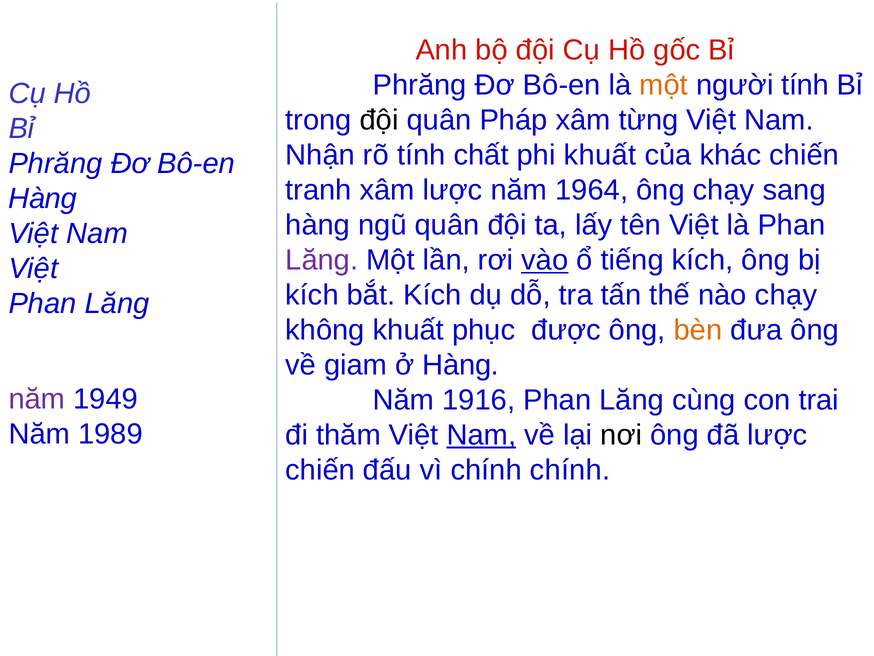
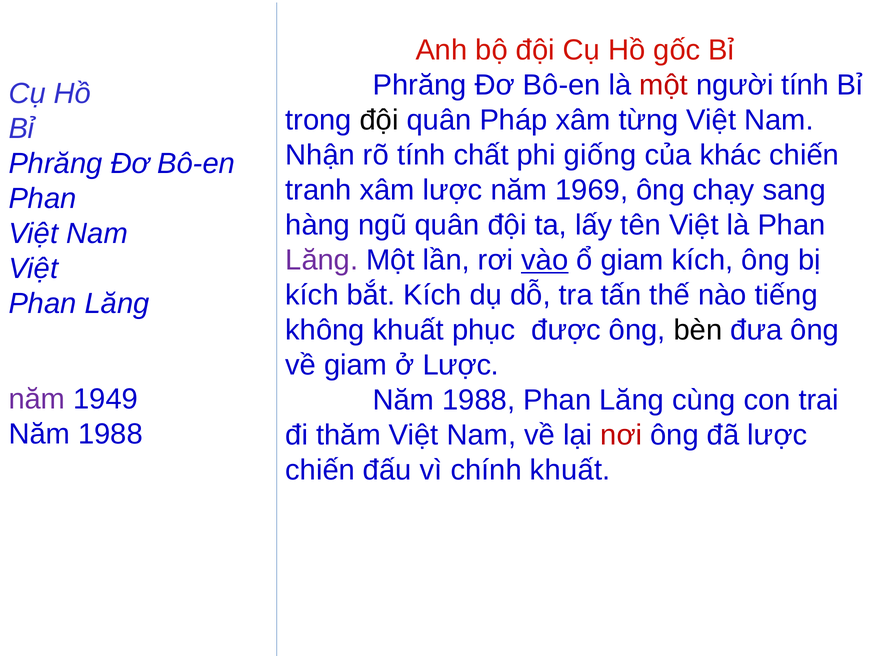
một at (664, 85) colour: orange -> red
phi khuất: khuất -> giống
1964: 1964 -> 1969
Hàng at (43, 198): Hàng -> Phan
ổ tiếng: tiếng -> giam
nào chạy: chạy -> tiếng
bèn colour: orange -> black
ở Hàng: Hàng -> Lược
1916 at (479, 400): 1916 -> 1988
1989 at (110, 434): 1989 -> 1988
Nam at (481, 435) underline: present -> none
nơi colour: black -> red
chính chính: chính -> khuất
